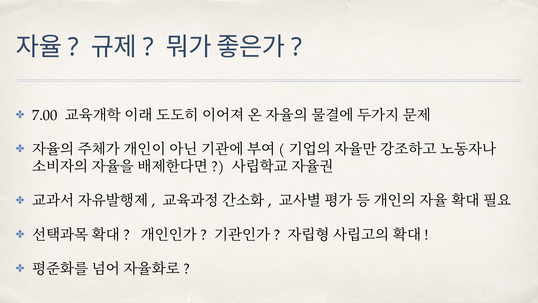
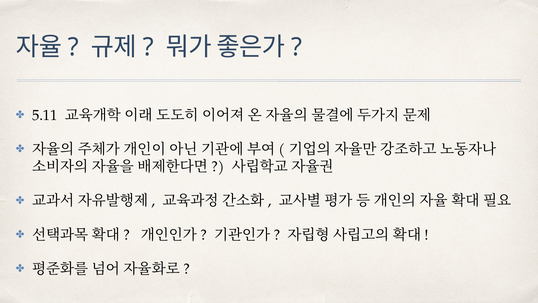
7.00: 7.00 -> 5.11
